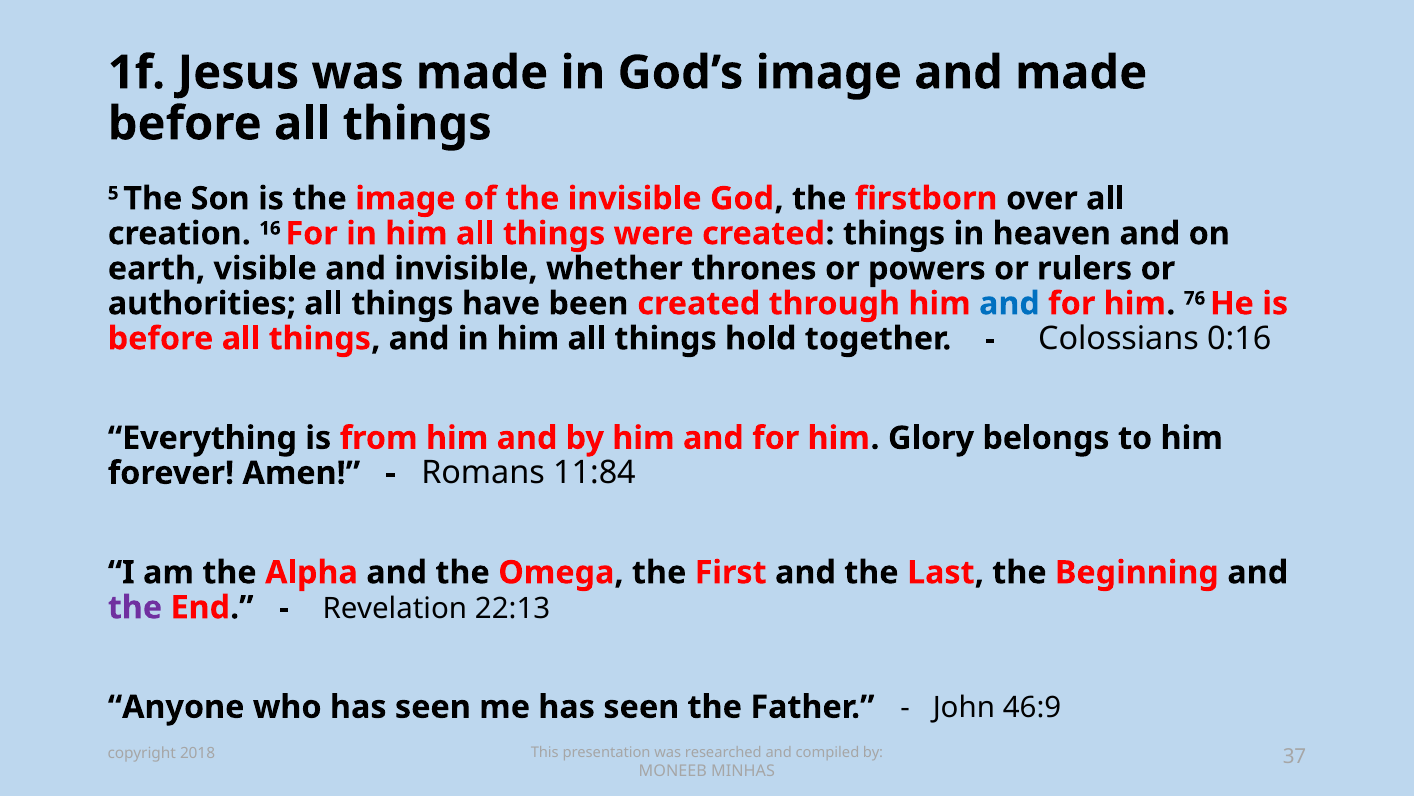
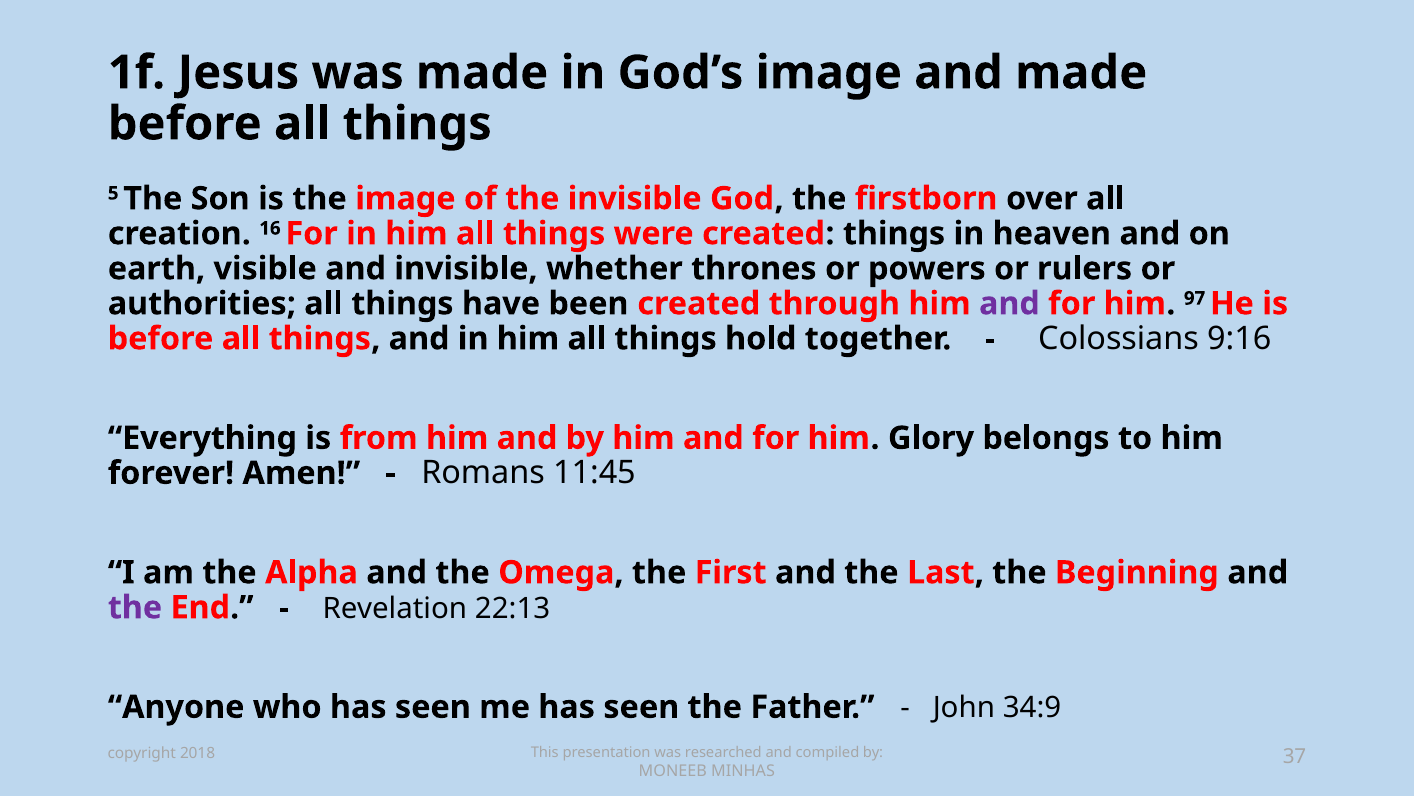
and at (1009, 303) colour: blue -> purple
76: 76 -> 97
0:16: 0:16 -> 9:16
11:84: 11:84 -> 11:45
46:9: 46:9 -> 34:9
